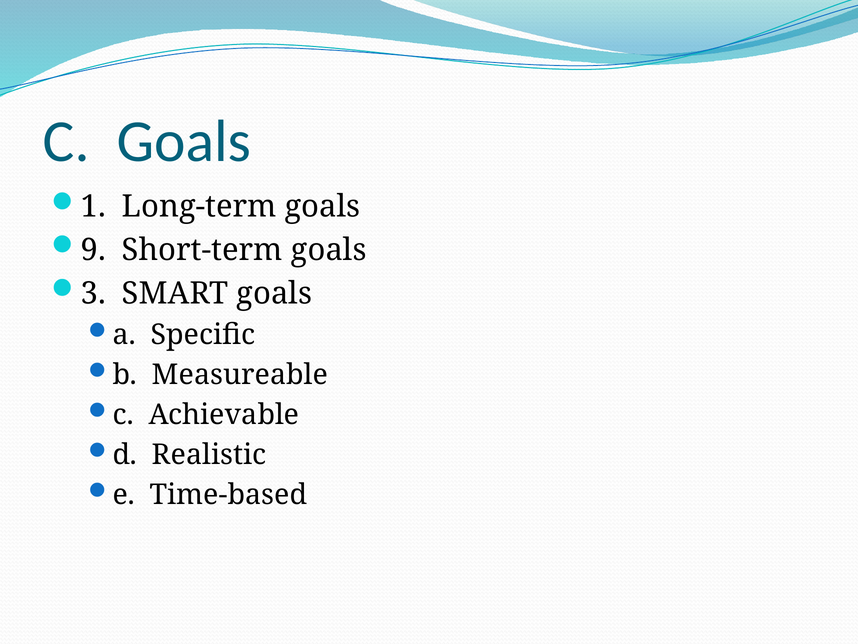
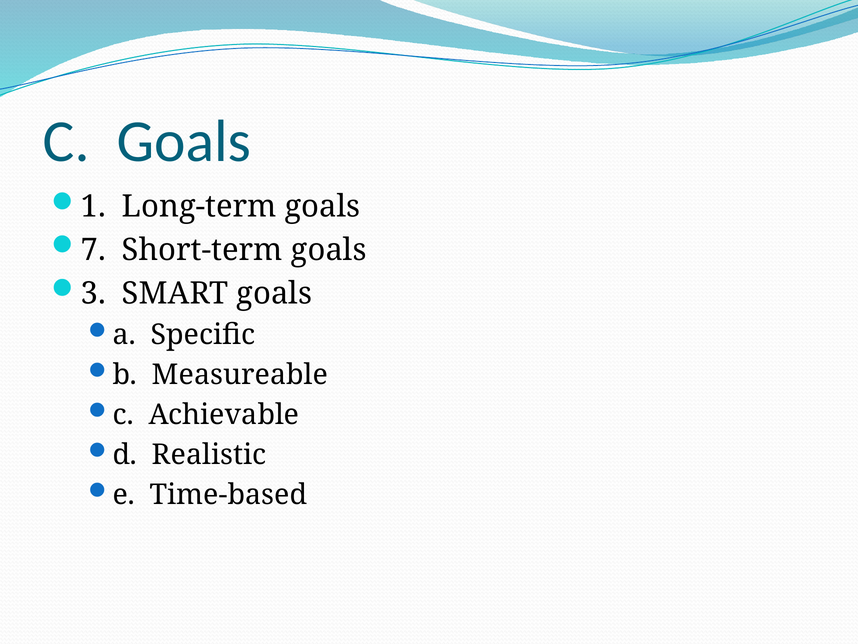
9: 9 -> 7
